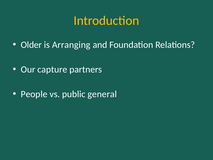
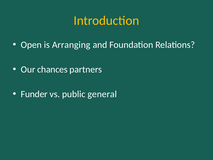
Older: Older -> Open
capture: capture -> chances
People: People -> Funder
